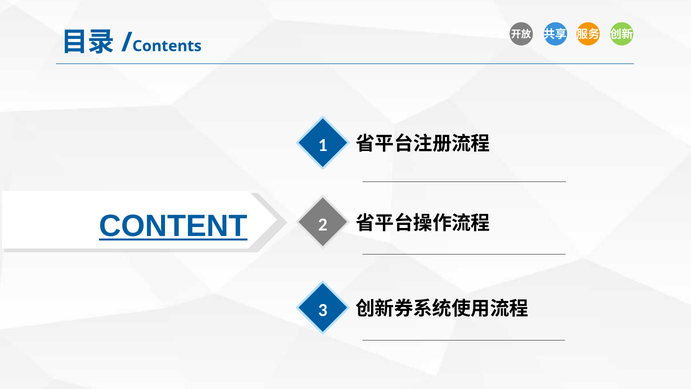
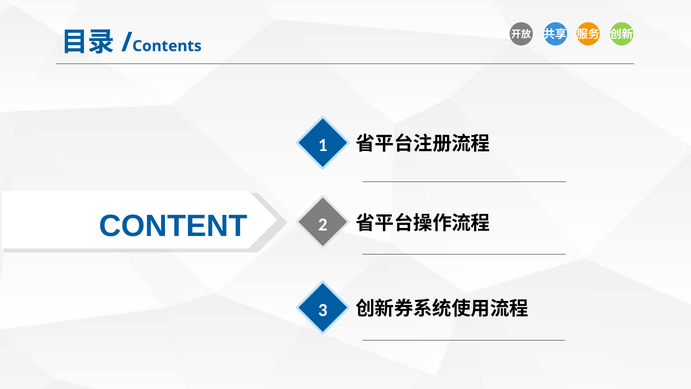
CONTENT underline: present -> none
